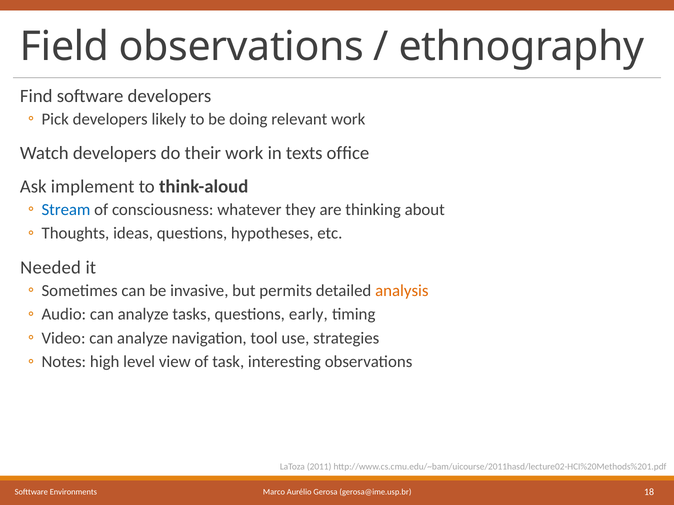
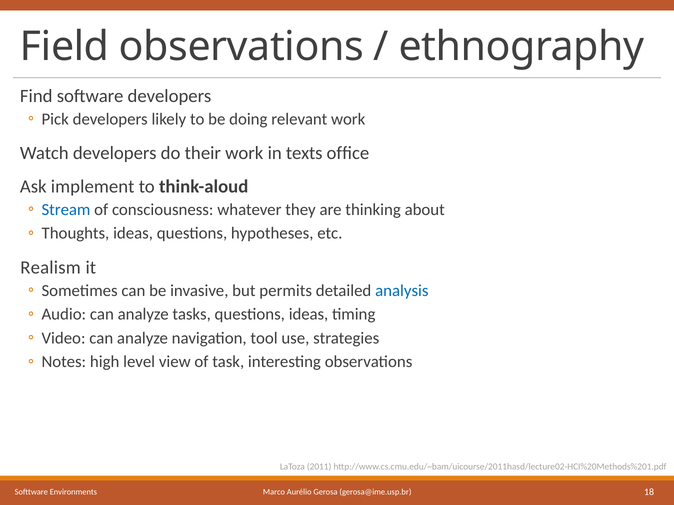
Needed: Needed -> Realism
analysis colour: orange -> blue
questions early: early -> ideas
